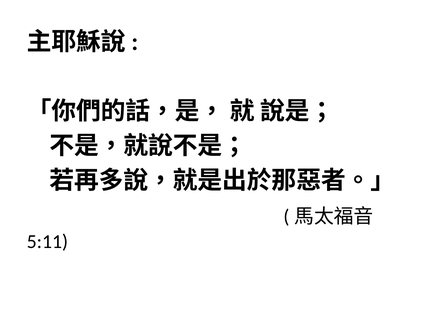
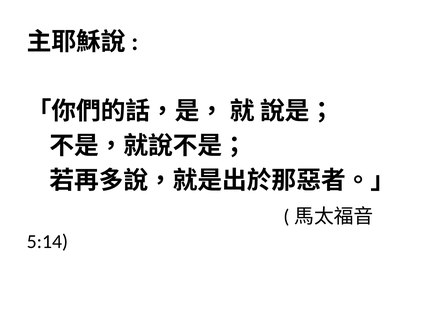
5:11: 5:11 -> 5:14
